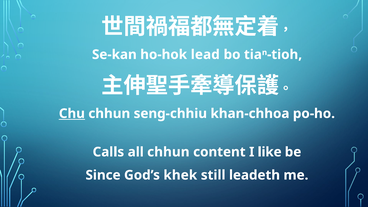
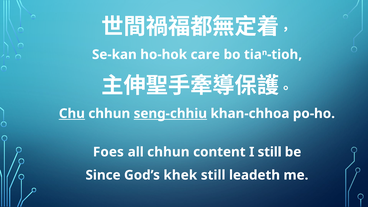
lead: lead -> care
seng-chhiu underline: none -> present
Calls: Calls -> Foes
I like: like -> still
